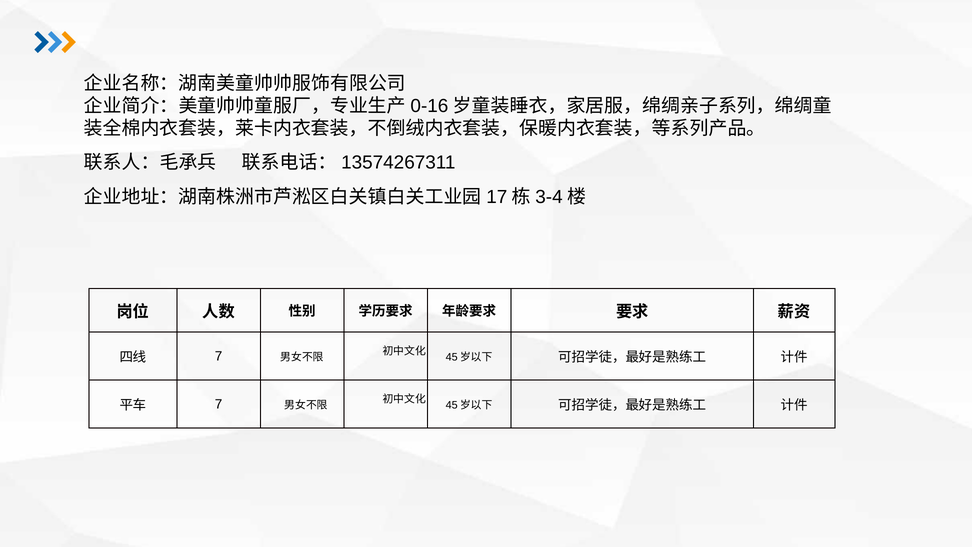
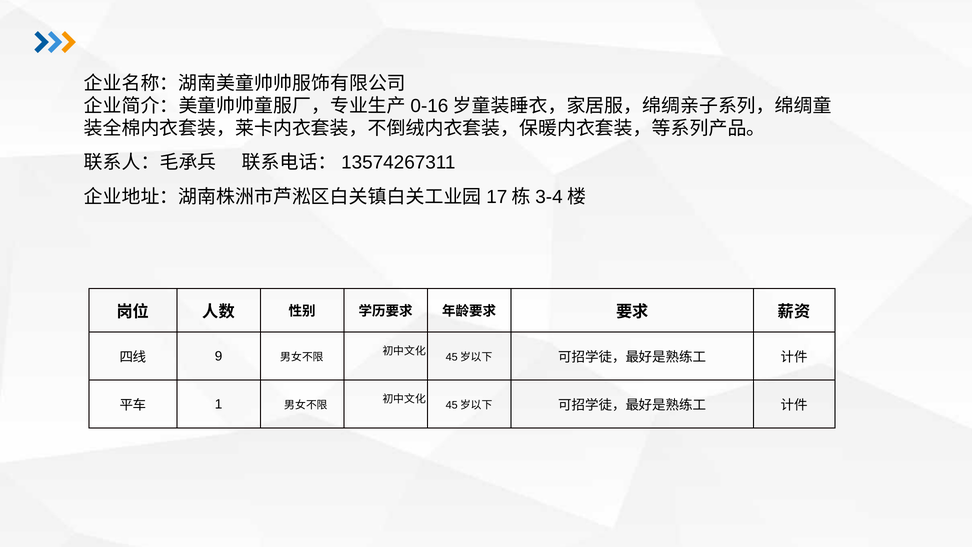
7 at (219, 356): 7 -> 9
7 at (219, 404): 7 -> 1
